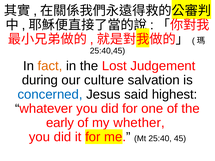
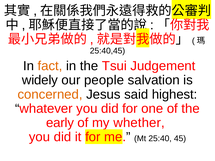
Lost: Lost -> Tsui
during: during -> widely
culture: culture -> people
concerned colour: blue -> orange
